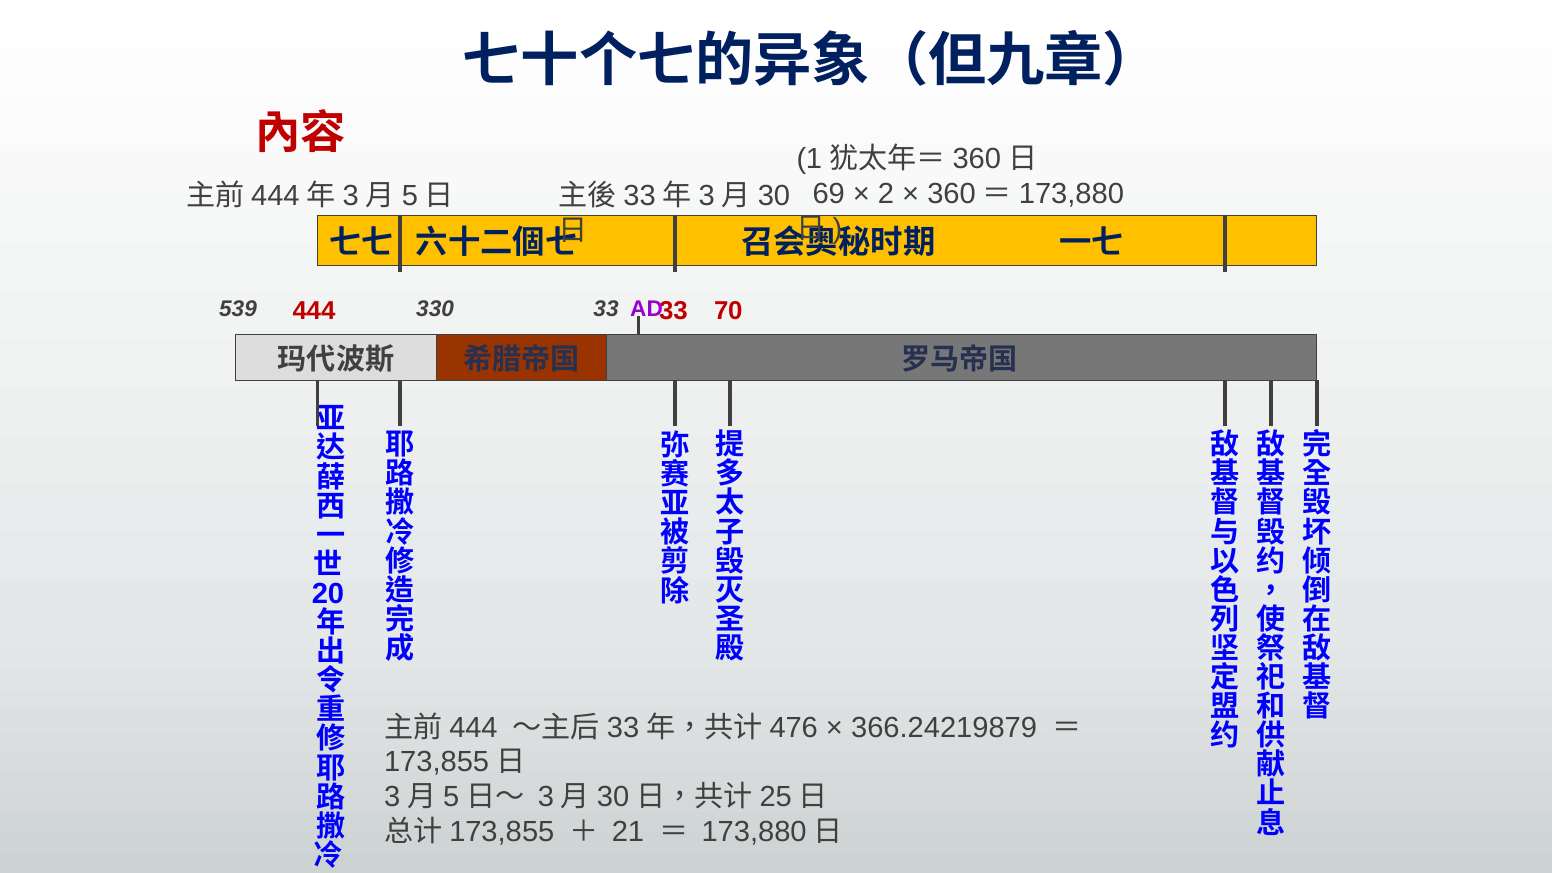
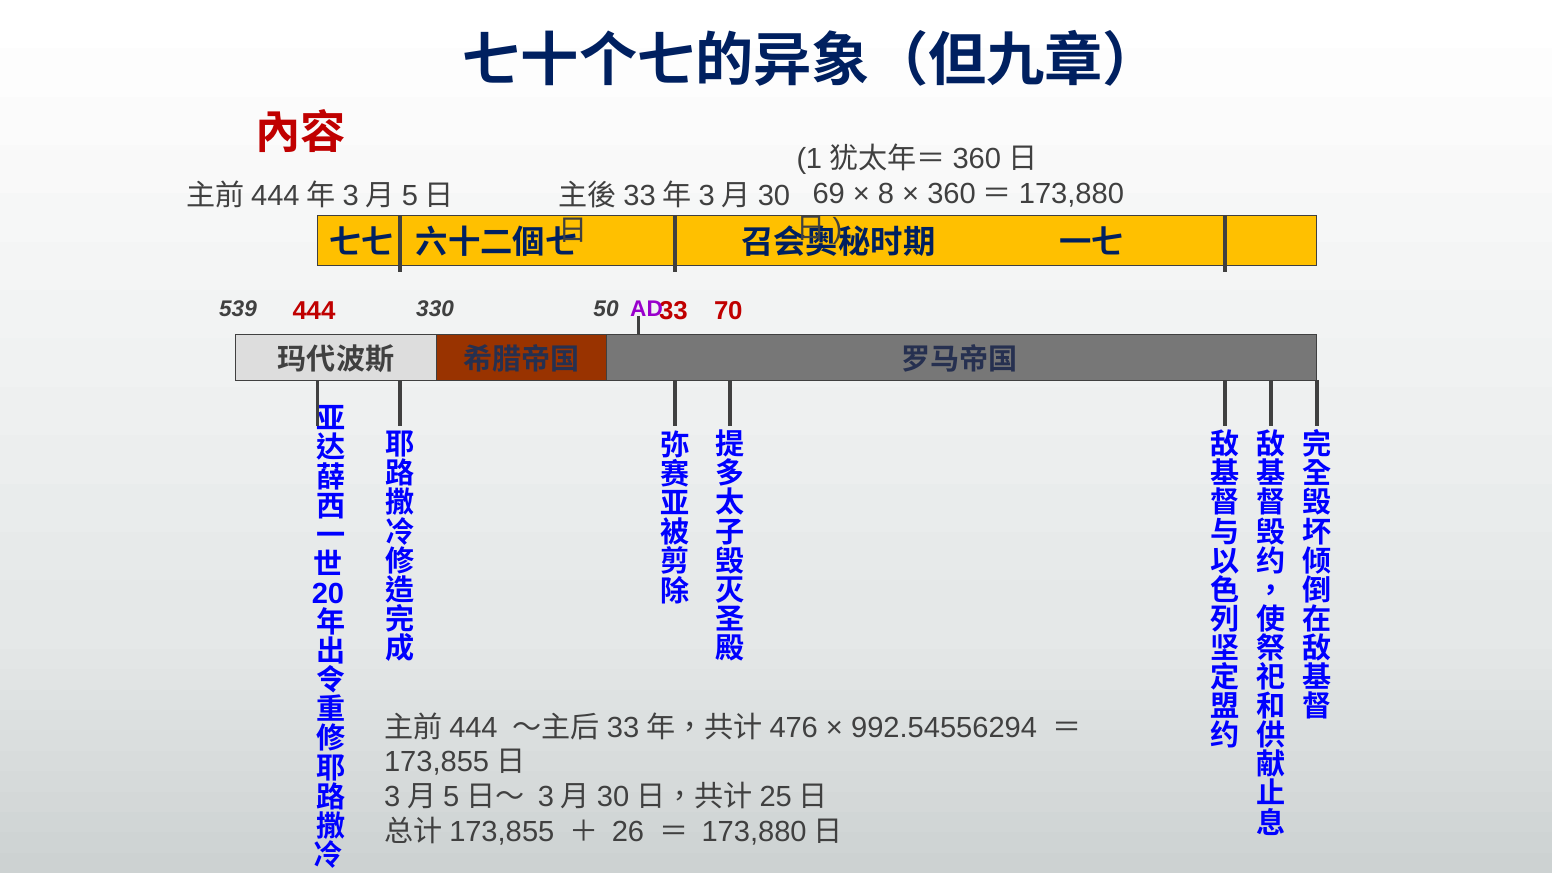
2: 2 -> 8
539 33: 33 -> 50
366.24219879: 366.24219879 -> 992.54556294
21: 21 -> 26
